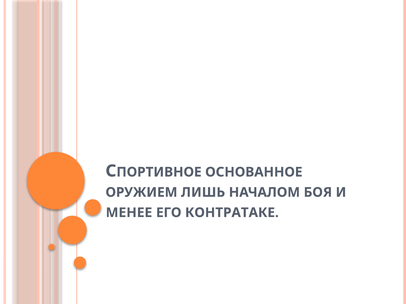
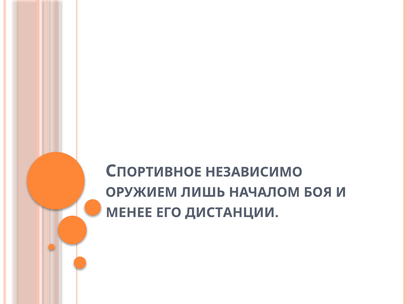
ОСНОВАННОЕ: ОСНОВАННОЕ -> НЕЗАВИСИМО
КОНТРАТАКЕ: КОНТРАТАКЕ -> ДИСТАНЦИИ
